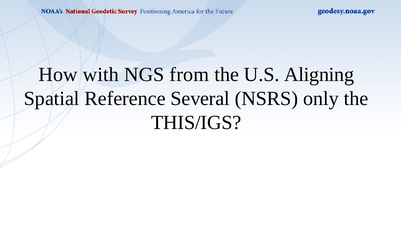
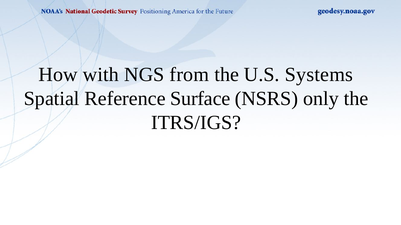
Aligning: Aligning -> Systems
Several: Several -> Surface
THIS/IGS: THIS/IGS -> ITRS/IGS
